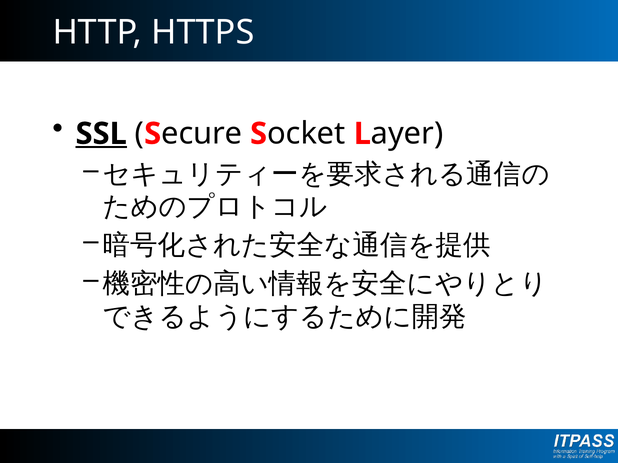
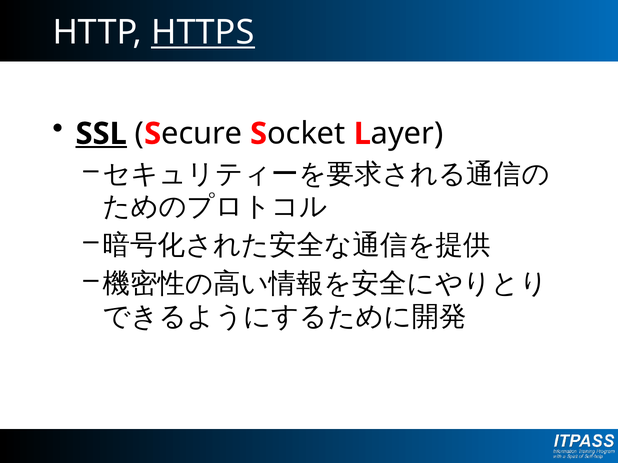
HTTPS underline: none -> present
